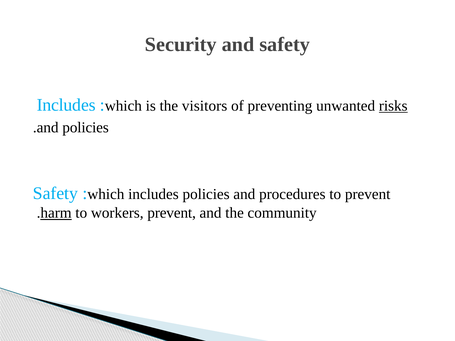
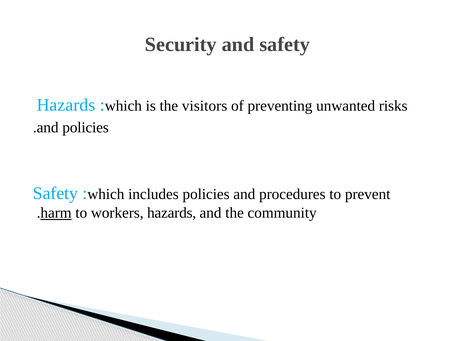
Includes at (66, 105): Includes -> Hazards
risks underline: present -> none
workers prevent: prevent -> hazards
